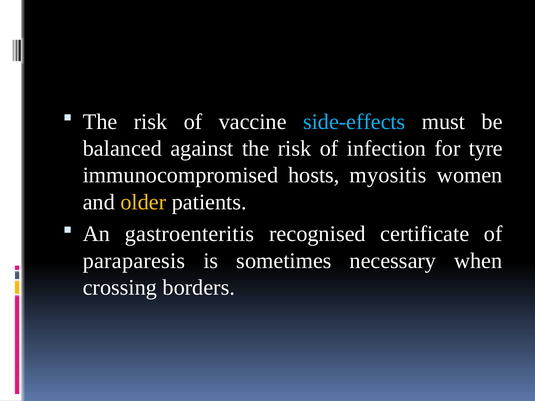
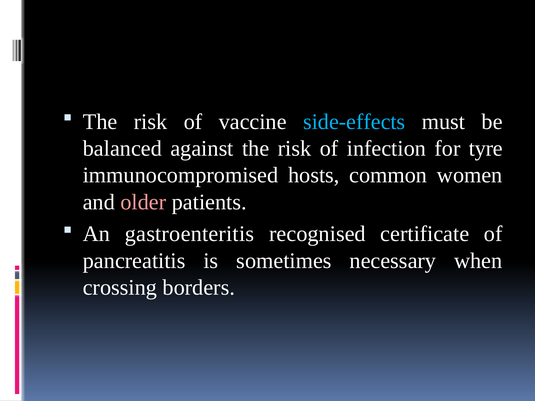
myositis: myositis -> common
older colour: yellow -> pink
paraparesis: paraparesis -> pancreatitis
